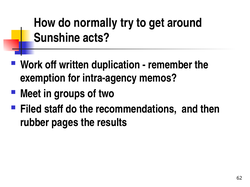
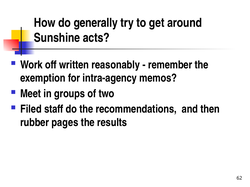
normally: normally -> generally
duplication: duplication -> reasonably
